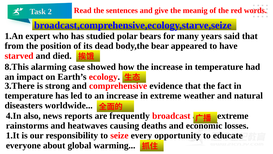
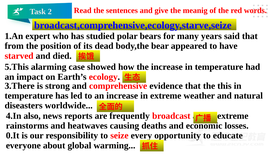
8.This: 8.This -> 5.This
fact: fact -> this
1.It: 1.It -> 0.It
